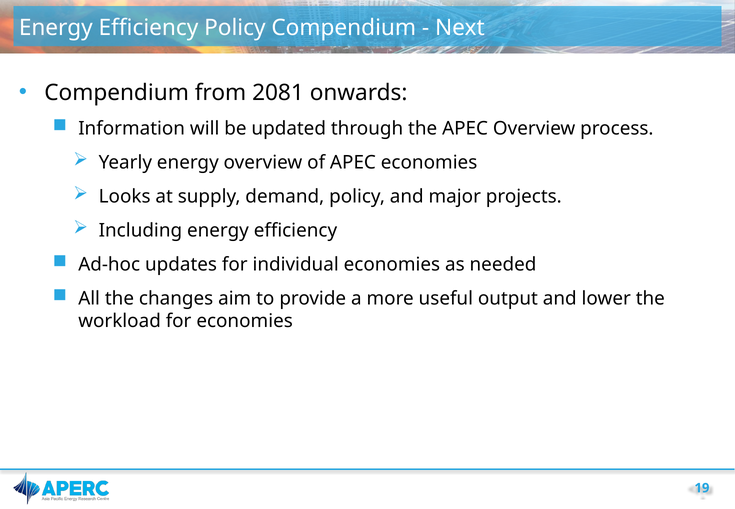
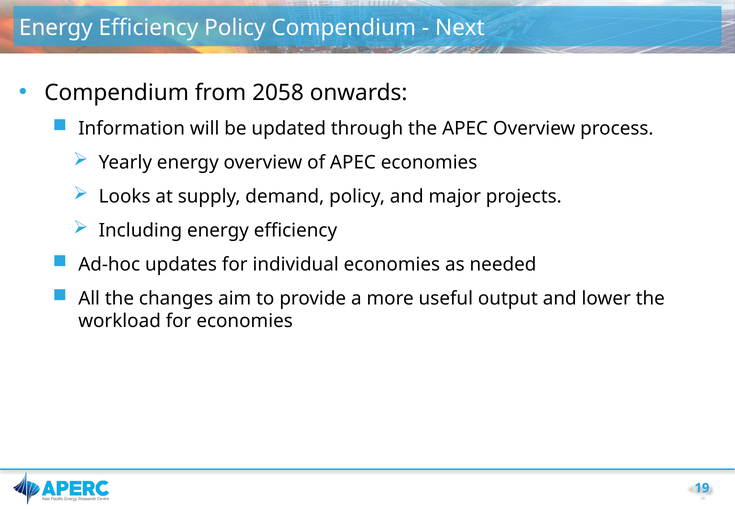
2081: 2081 -> 2058
